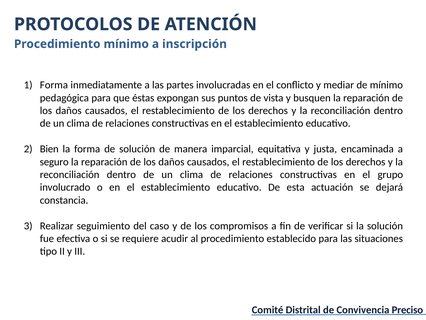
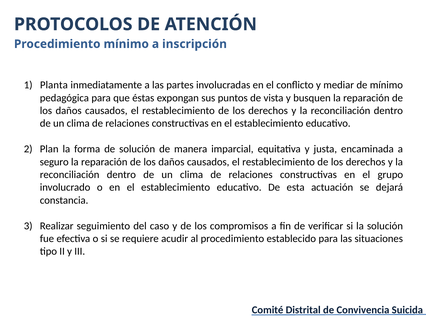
Forma at (54, 85): Forma -> Planta
Bien: Bien -> Plan
Preciso: Preciso -> Suicida
